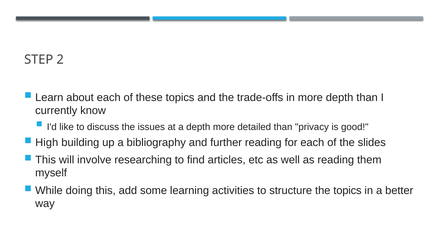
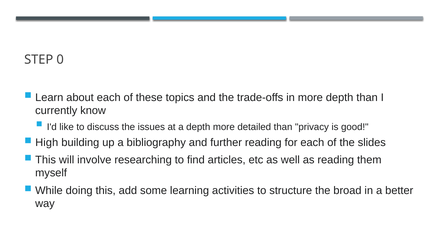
2: 2 -> 0
the topics: topics -> broad
